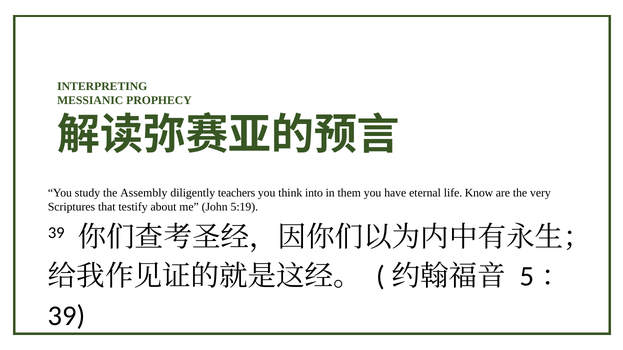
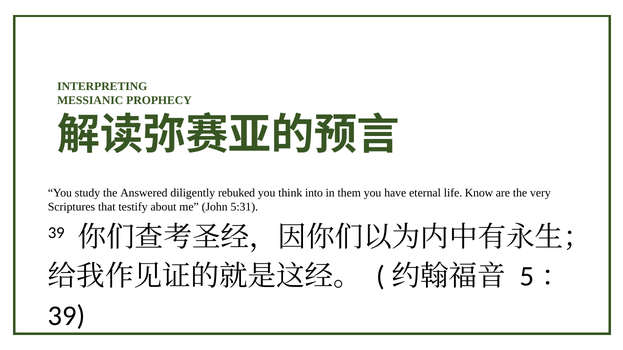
Assembly: Assembly -> Answered
teachers: teachers -> rebuked
5:19: 5:19 -> 5:31
